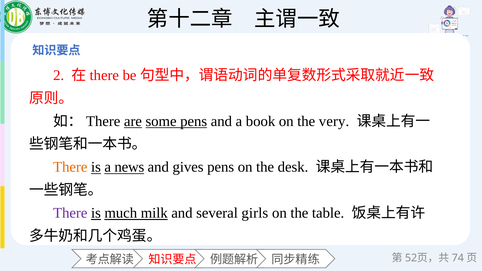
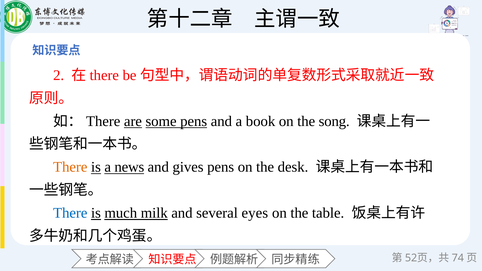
very: very -> song
There at (70, 213) colour: purple -> blue
girls: girls -> eyes
